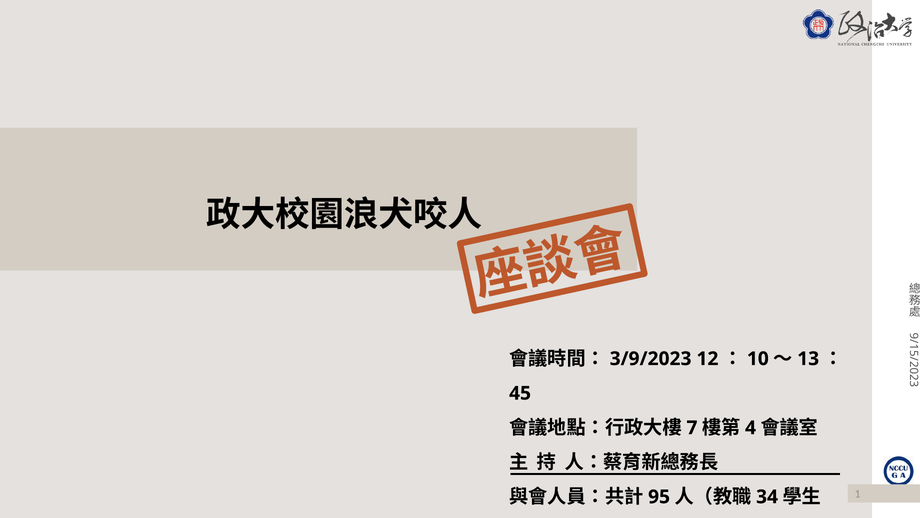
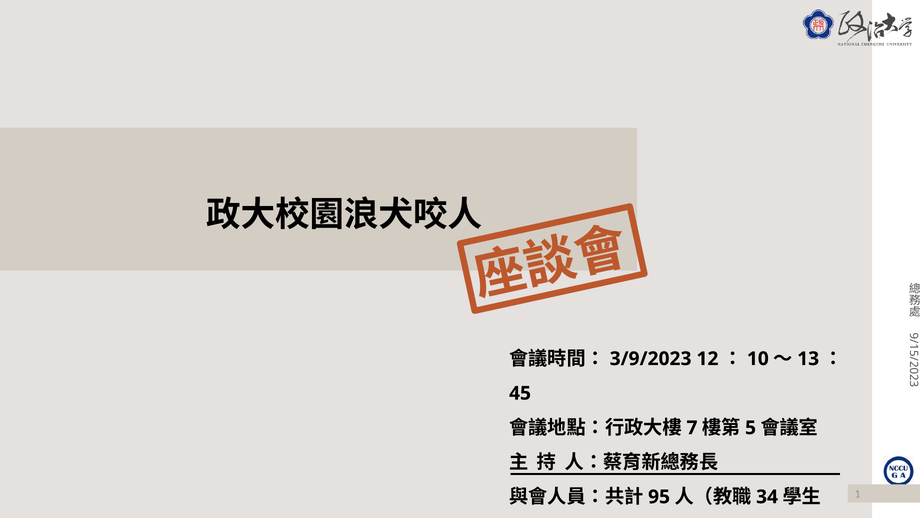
4 at (751, 427): 4 -> 5
